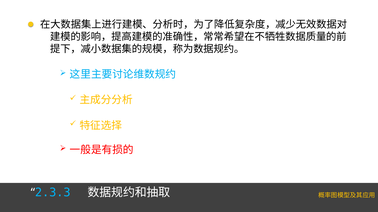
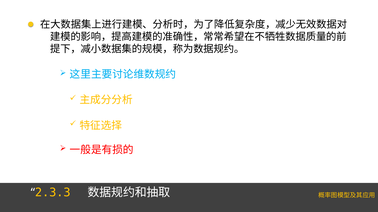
2.3.3 colour: light blue -> yellow
